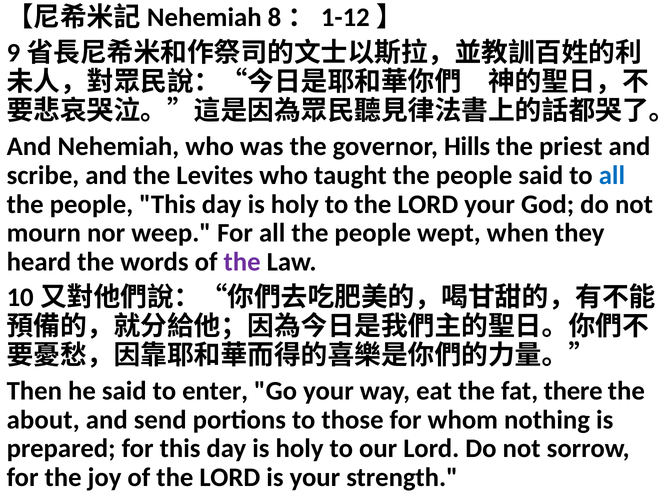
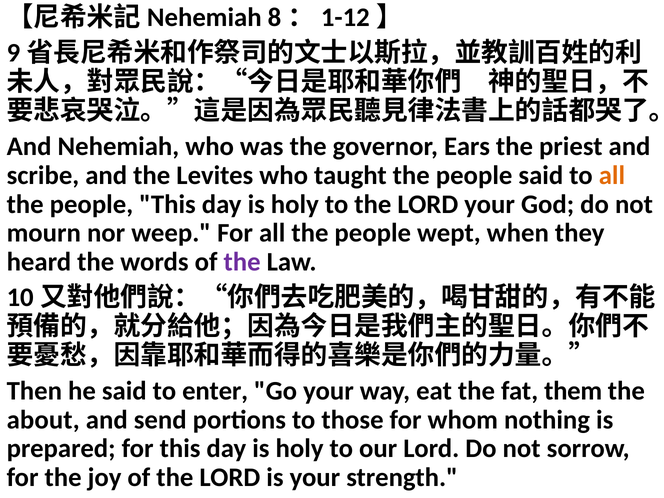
Hills: Hills -> Ears
all at (612, 175) colour: blue -> orange
there: there -> them
